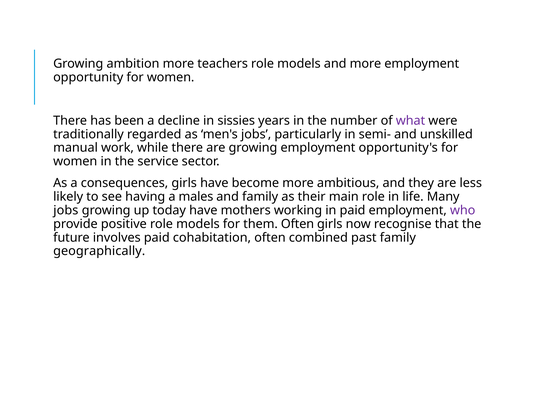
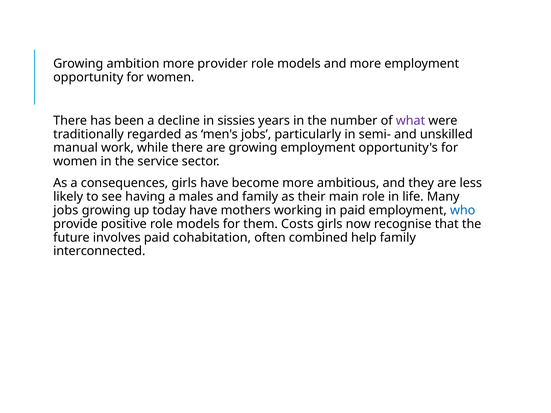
teachers: teachers -> provider
who colour: purple -> blue
them Often: Often -> Costs
past: past -> help
geographically: geographically -> interconnected
